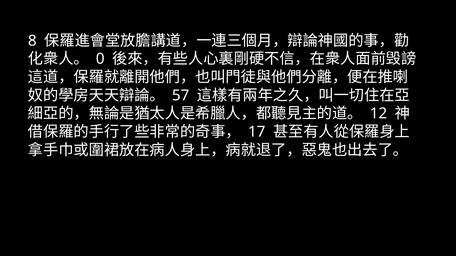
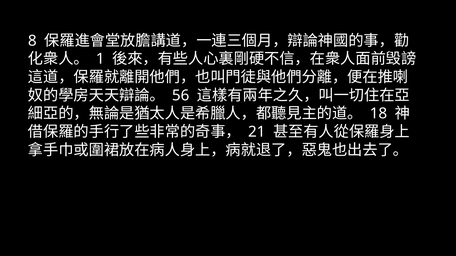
0: 0 -> 1
57: 57 -> 56
12: 12 -> 18
17: 17 -> 21
